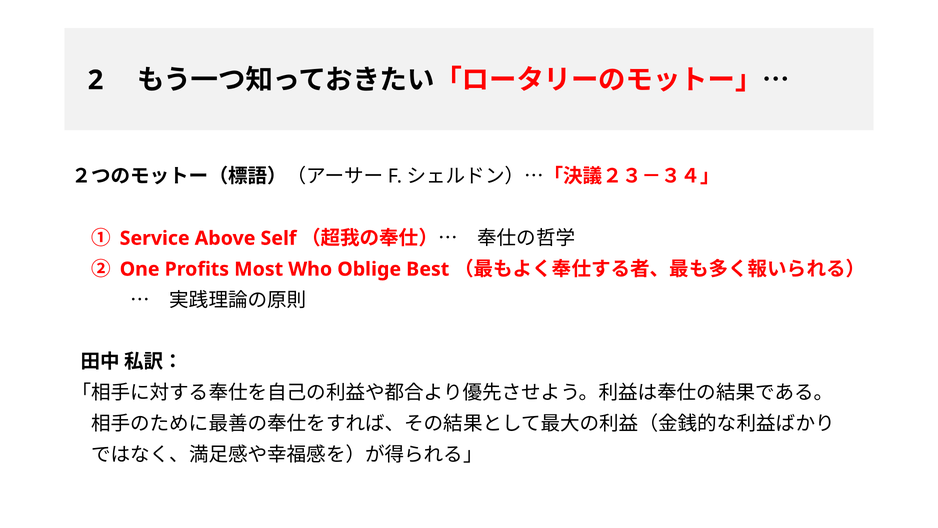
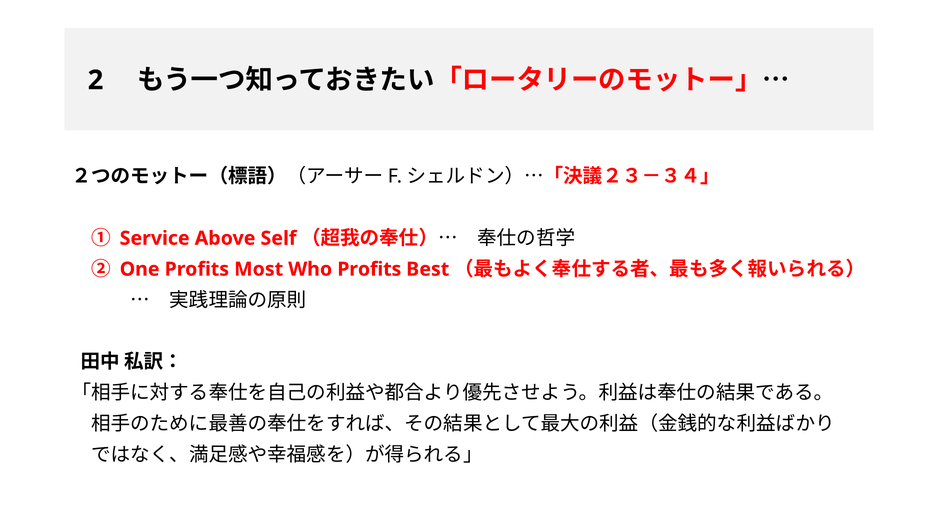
Who Oblige: Oblige -> Profits
